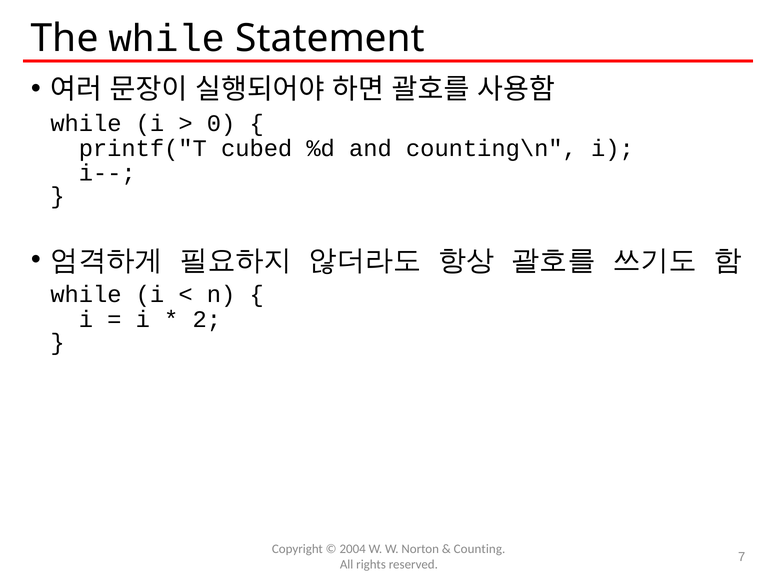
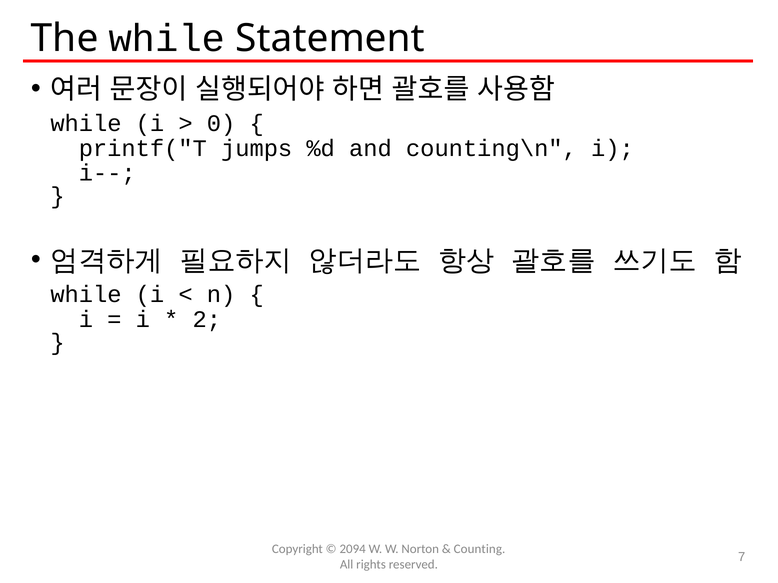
cubed: cubed -> jumps
2004: 2004 -> 2094
